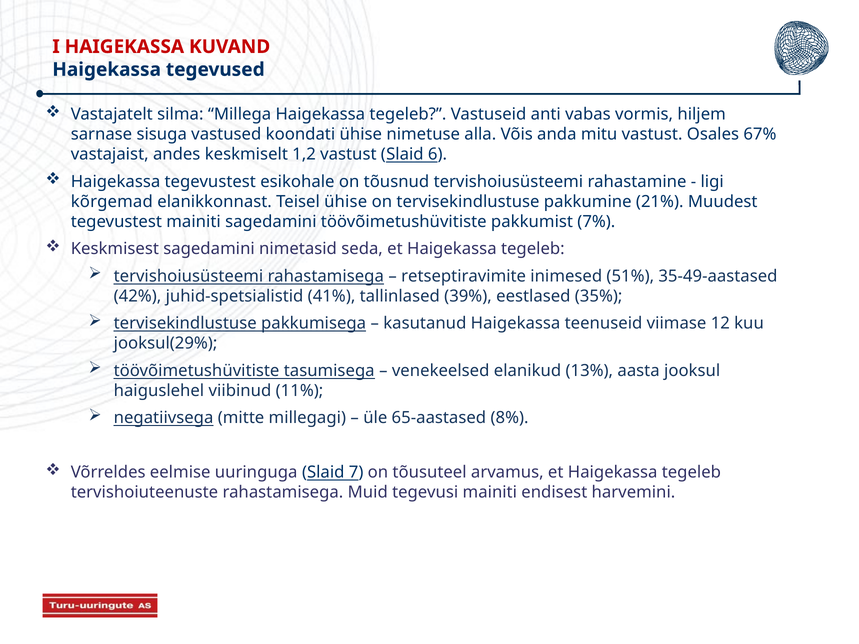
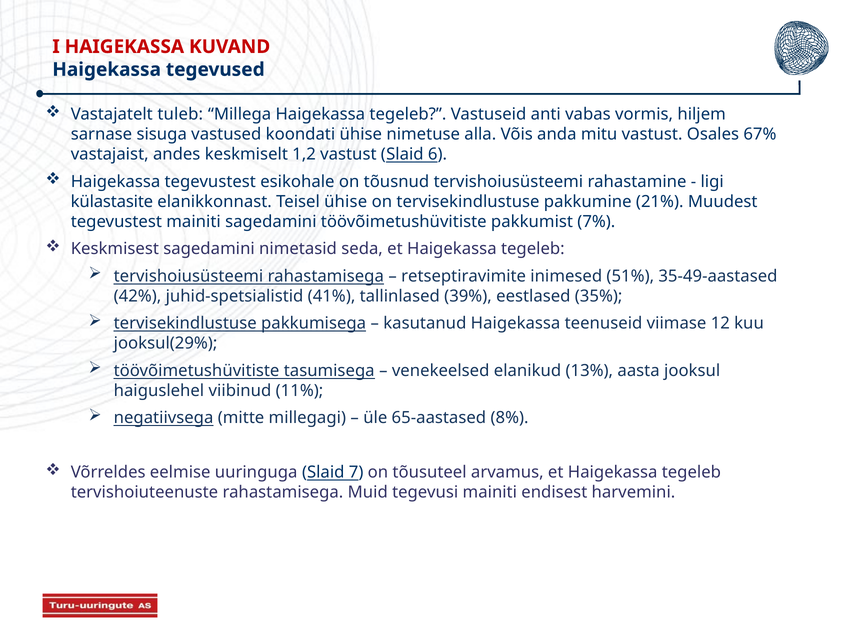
silma: silma -> tuleb
kõrgemad: kõrgemad -> külastasite
